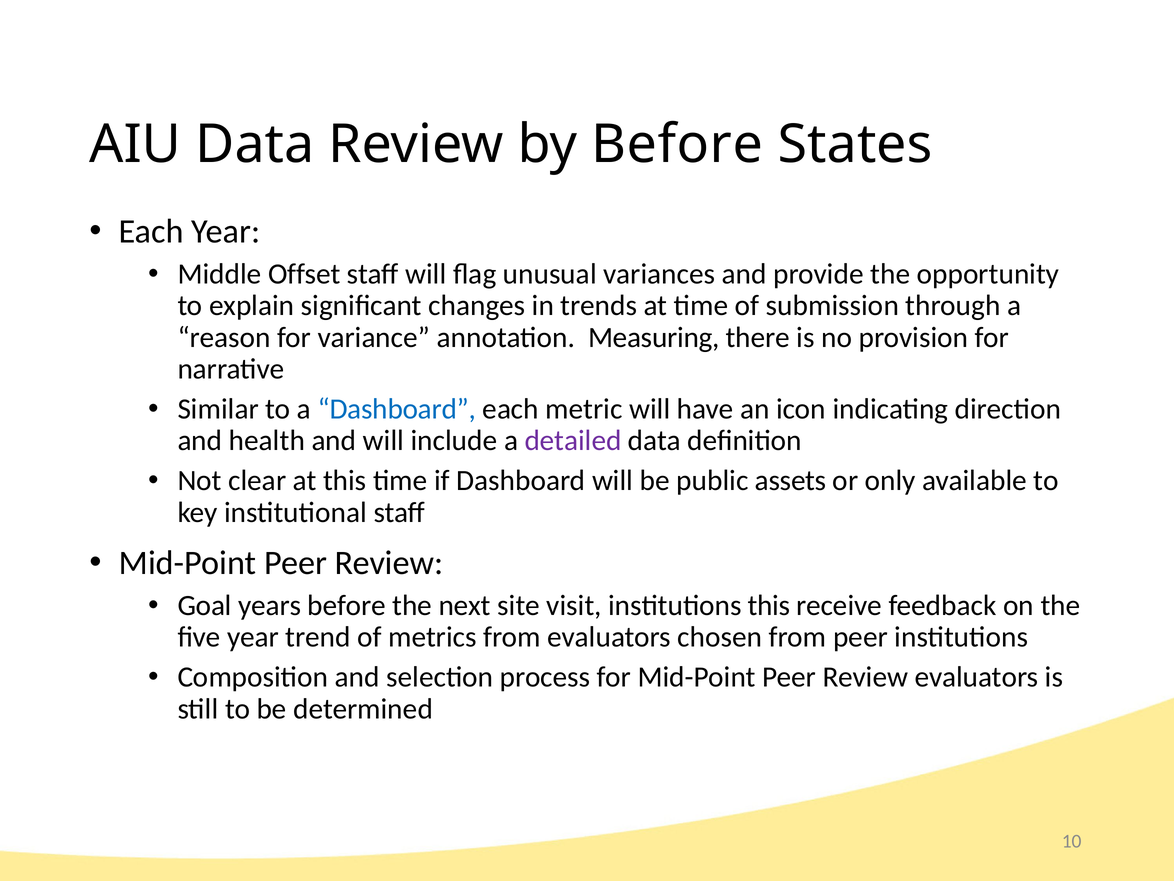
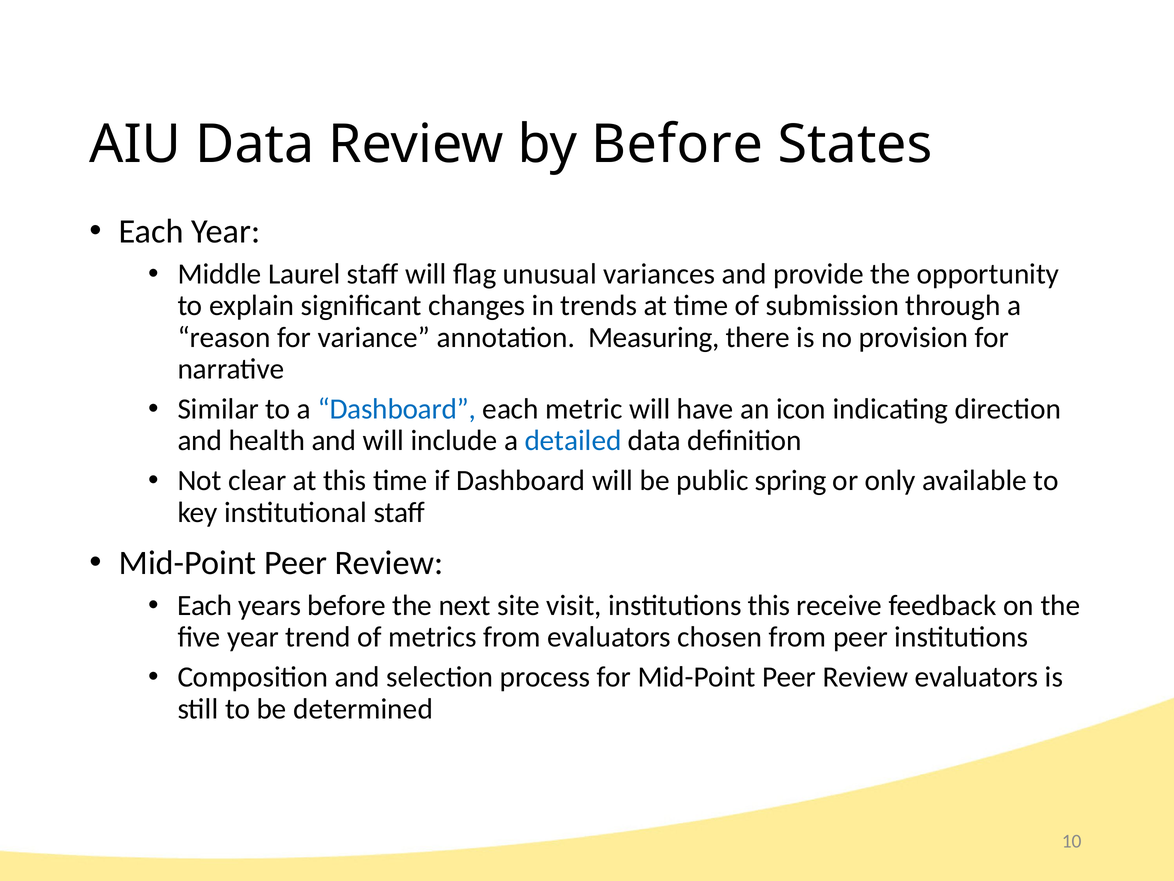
Offset: Offset -> Laurel
detailed colour: purple -> blue
assets: assets -> spring
Goal at (205, 605): Goal -> Each
